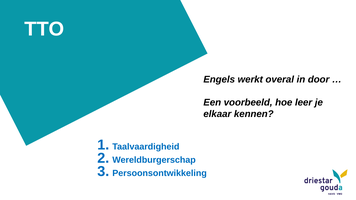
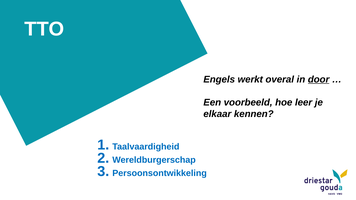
door underline: none -> present
